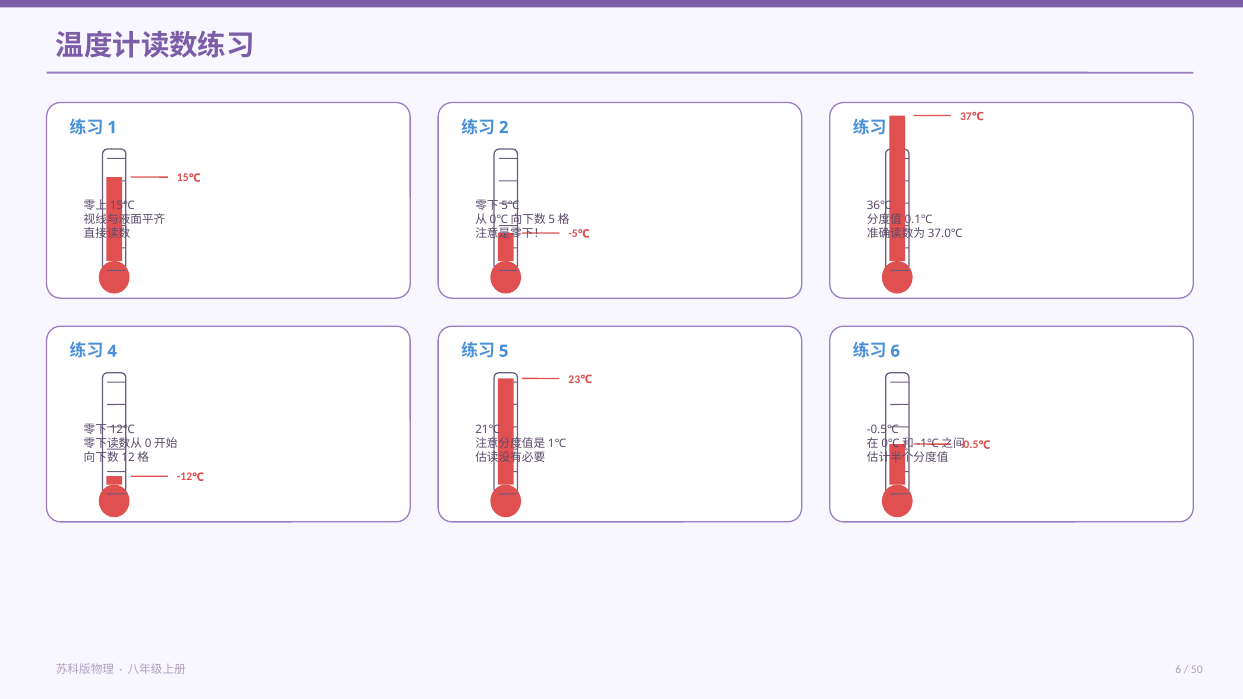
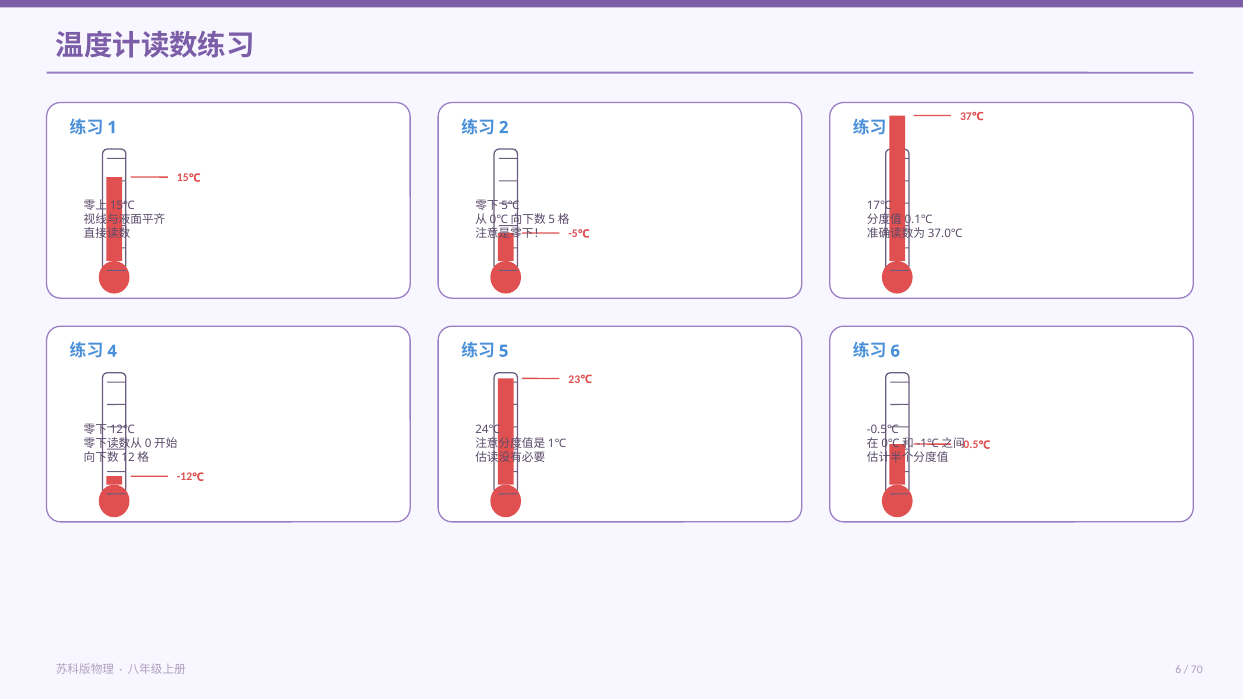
36℃: 36℃ -> 17℃
21℃: 21℃ -> 24℃
50: 50 -> 70
